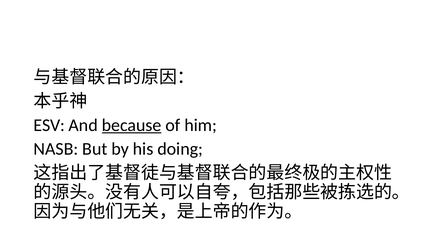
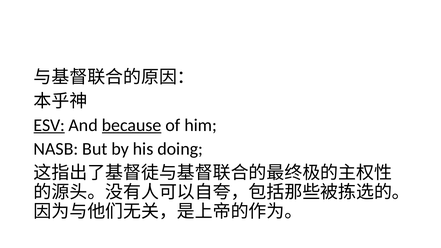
ESV underline: none -> present
